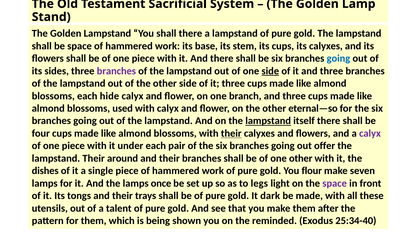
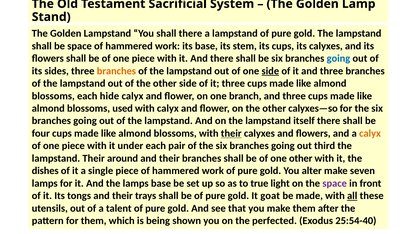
branches at (116, 71) colour: purple -> orange
eternal—so: eternal—so -> calyxes—so
lampstand at (268, 121) underline: present -> none
calyx at (370, 134) colour: purple -> orange
offer: offer -> third
flour: flour -> alter
lamps once: once -> base
legs: legs -> true
dark: dark -> goat
all underline: none -> present
reminded: reminded -> perfected
25:34-40: 25:34-40 -> 25:54-40
